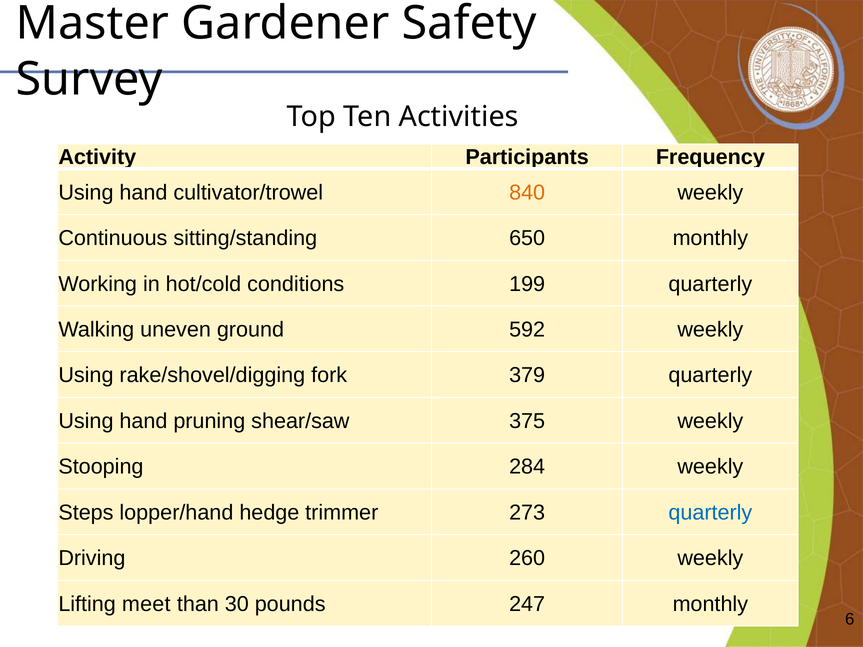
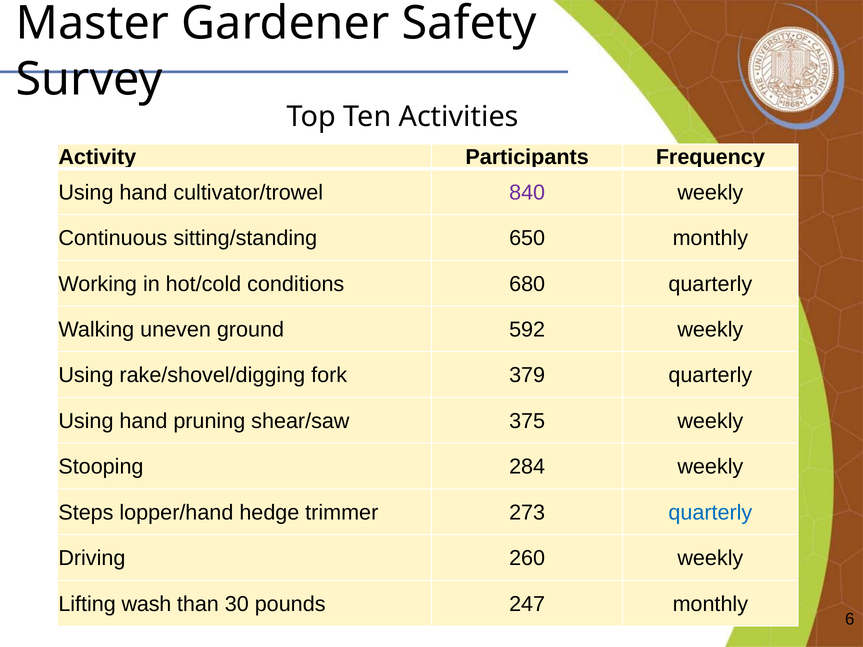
840 colour: orange -> purple
199: 199 -> 680
meet: meet -> wash
